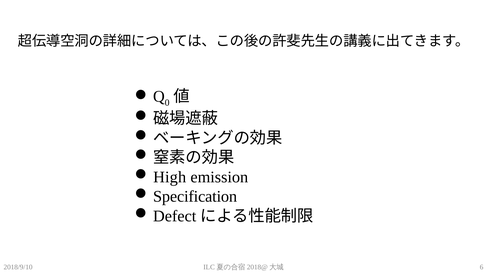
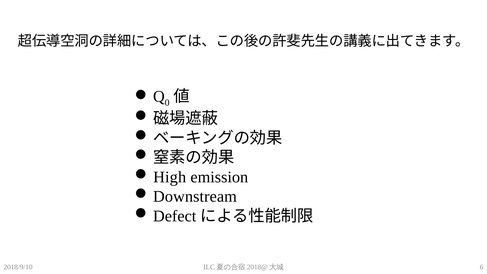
Specification: Specification -> Downstream
